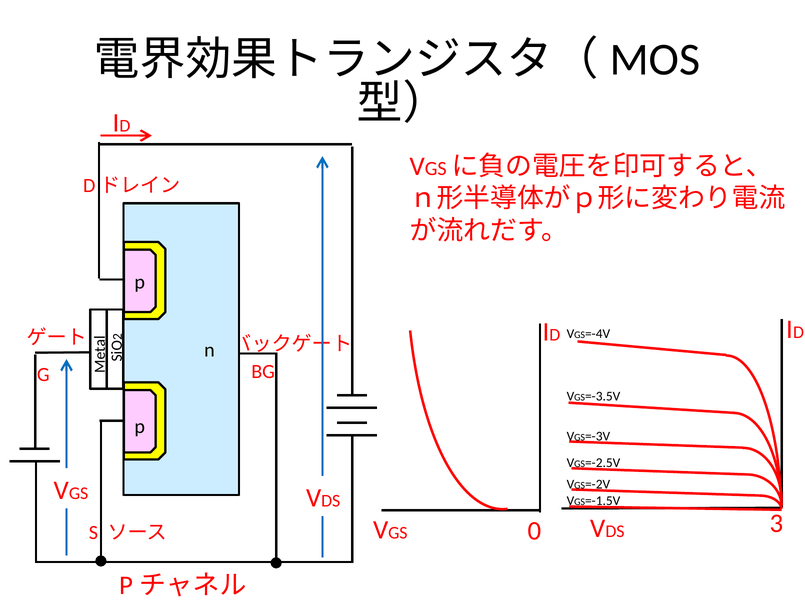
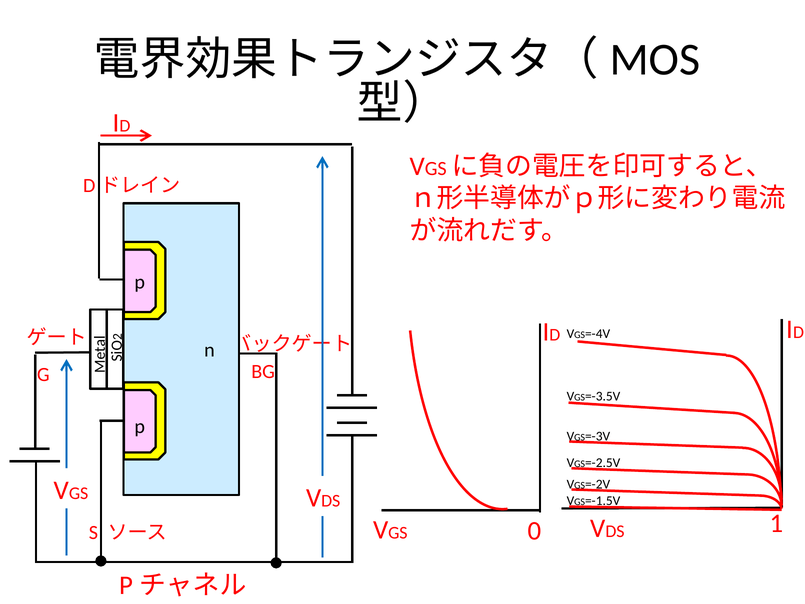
3: 3 -> 1
